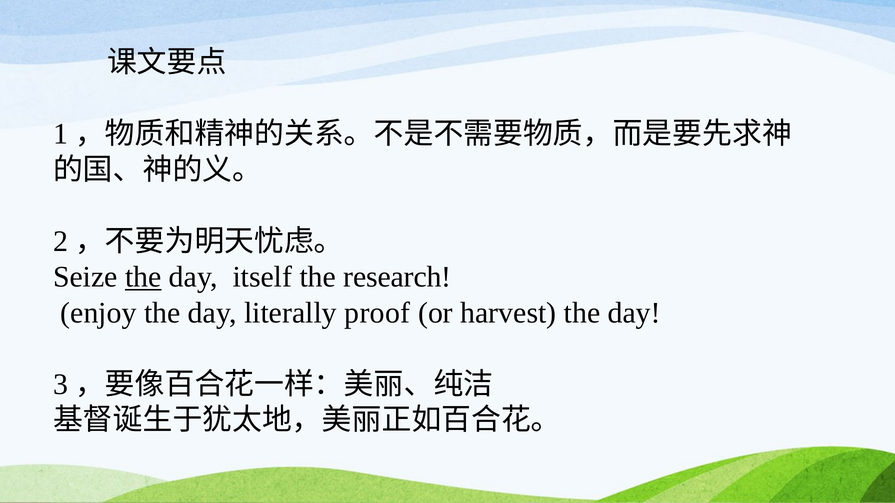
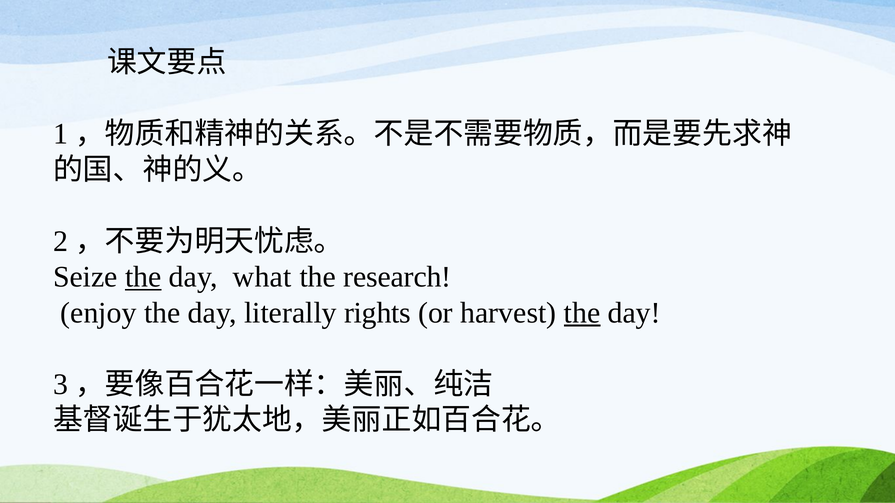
itself: itself -> what
proof: proof -> rights
the at (582, 313) underline: none -> present
